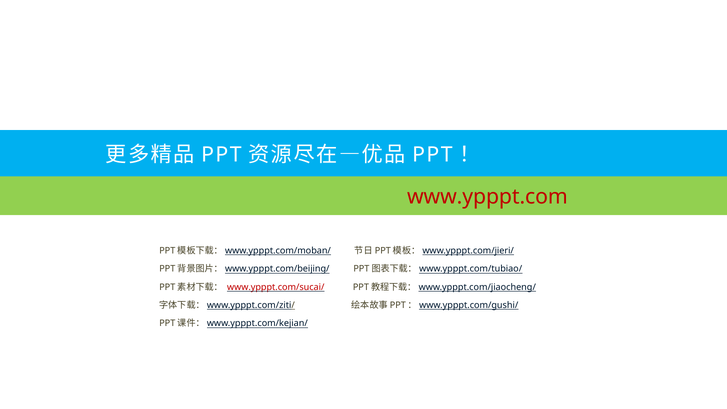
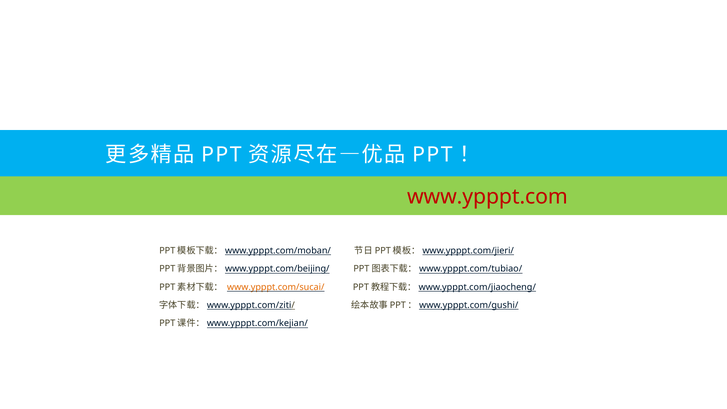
www.ypppt.com/sucai/ colour: red -> orange
